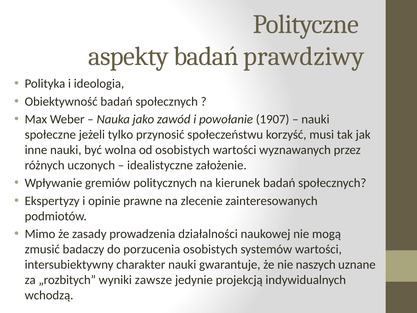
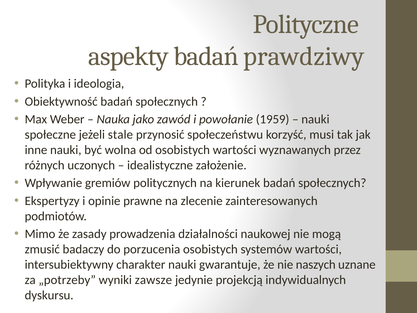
1907: 1907 -> 1959
tylko: tylko -> stale
„rozbitych: „rozbitych -> „potrzeby
wchodzą: wchodzą -> dyskursu
